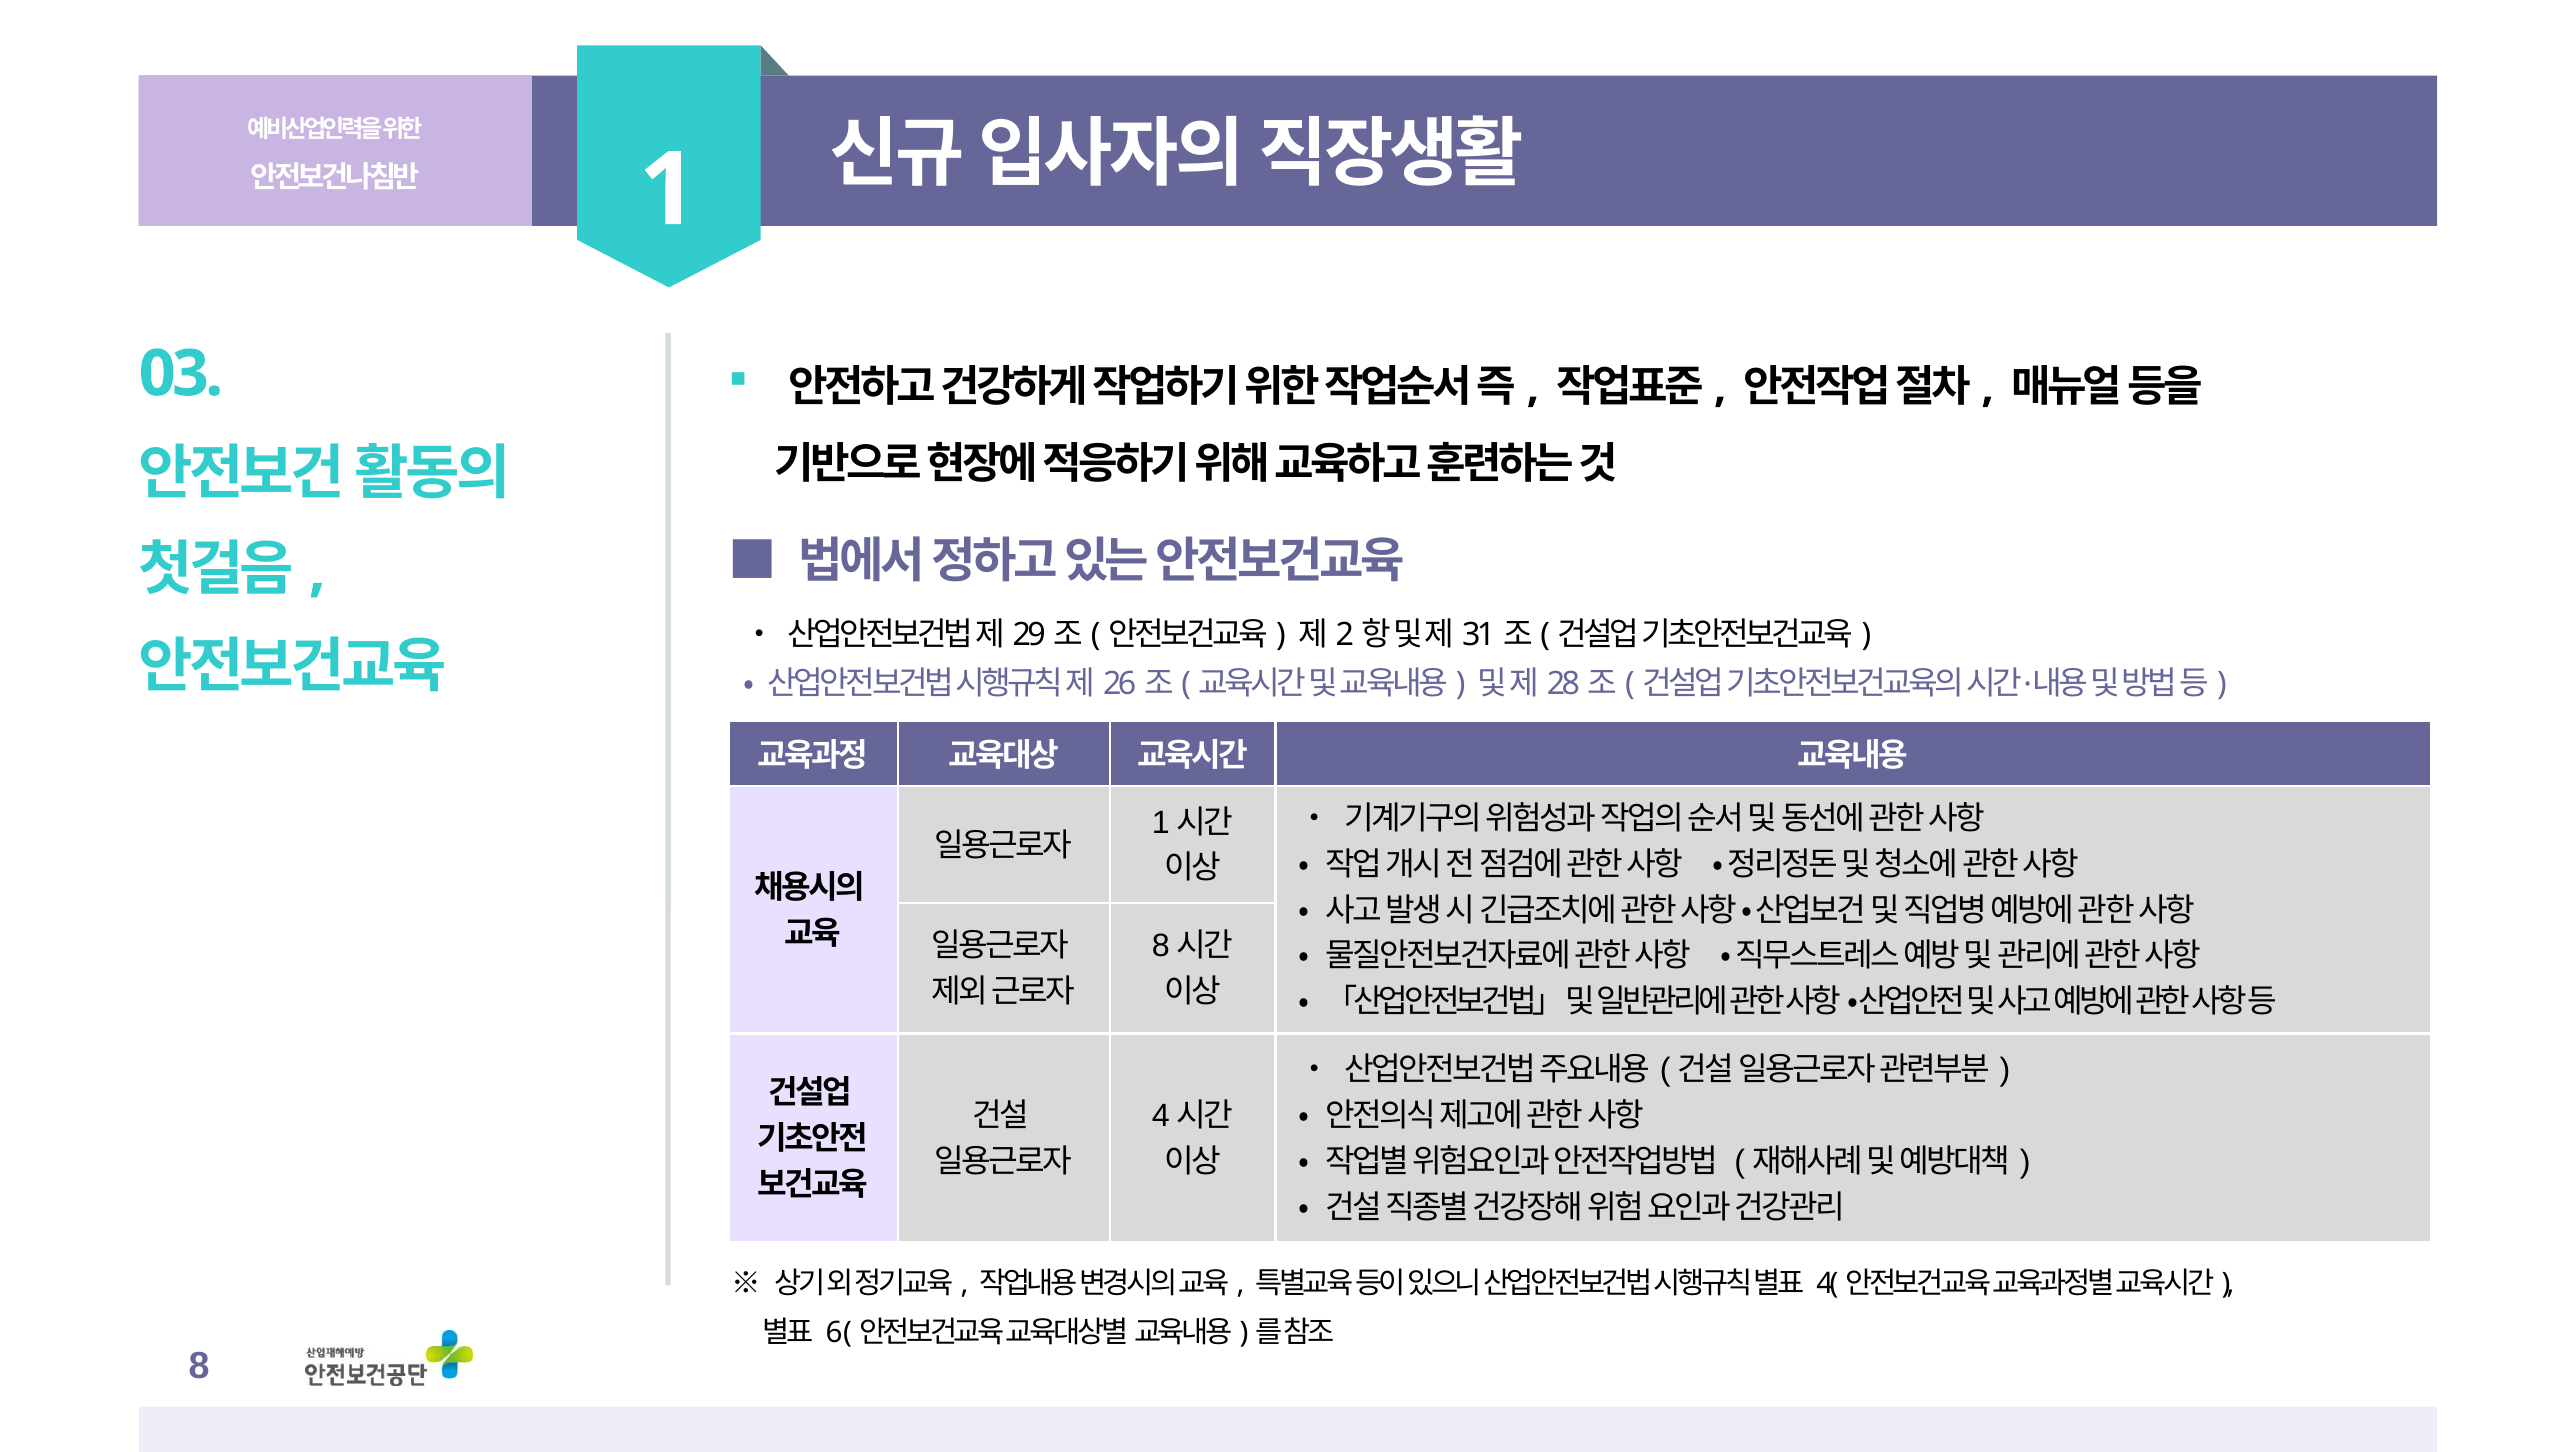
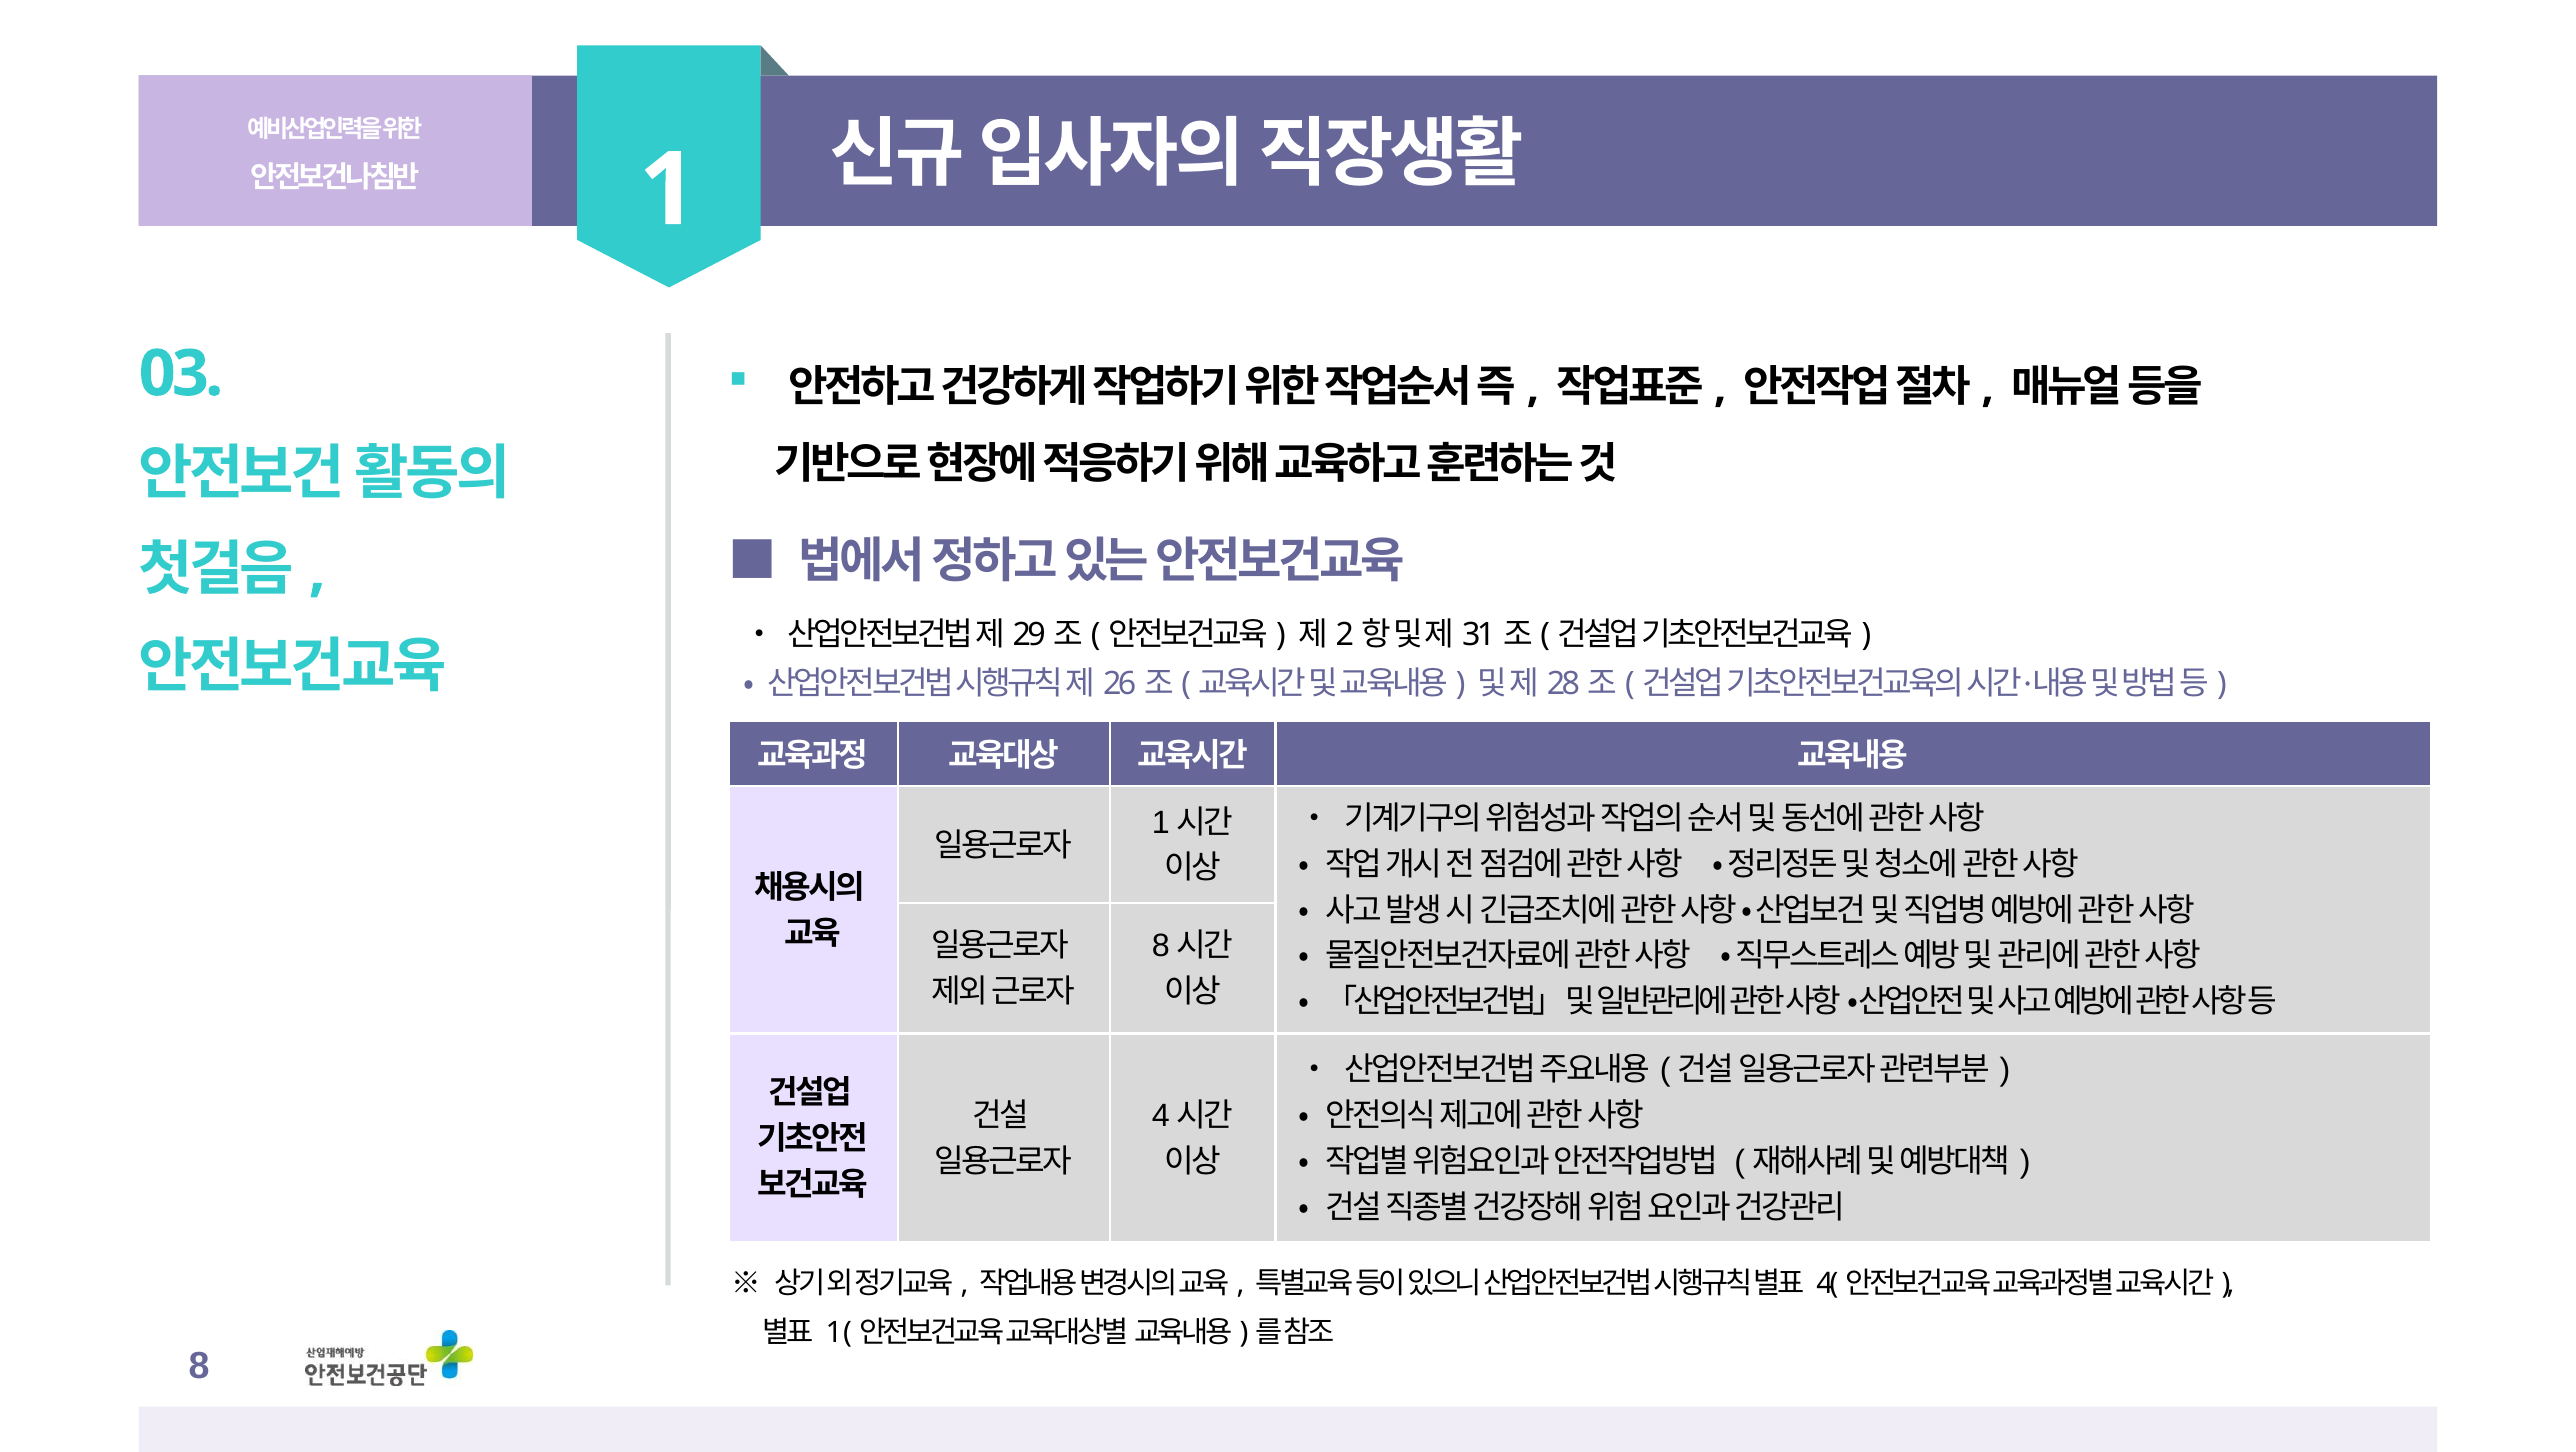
6 at (834, 1333): 6 -> 1
